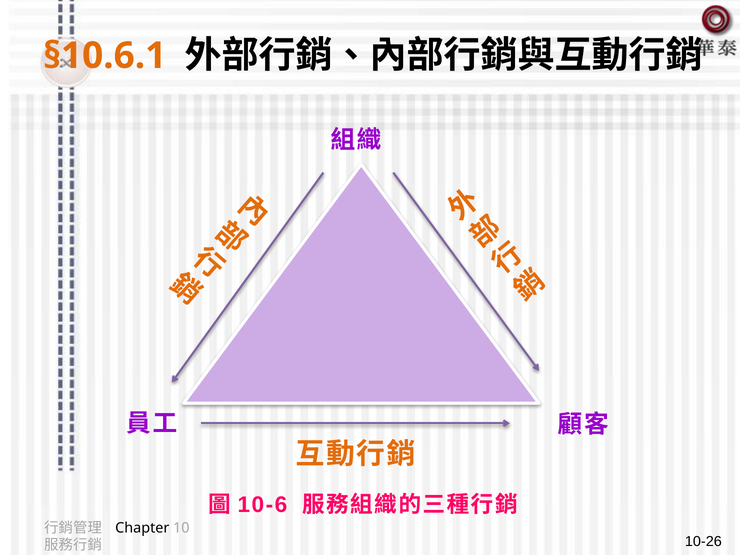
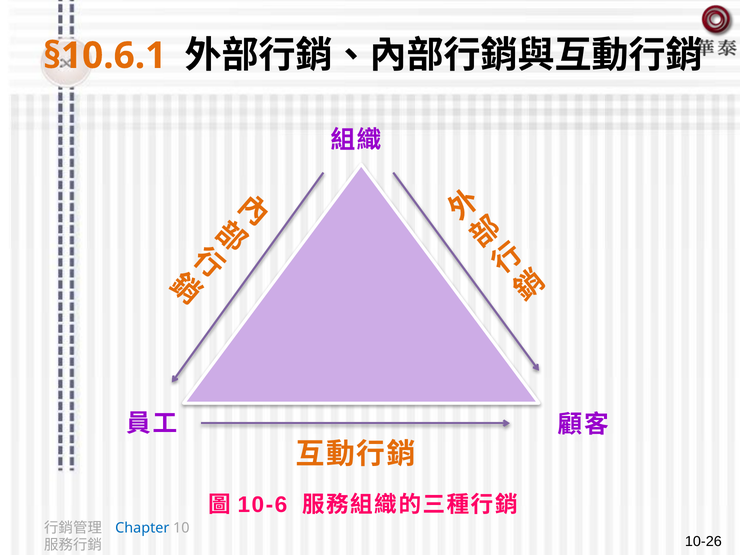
Chapter colour: black -> blue
